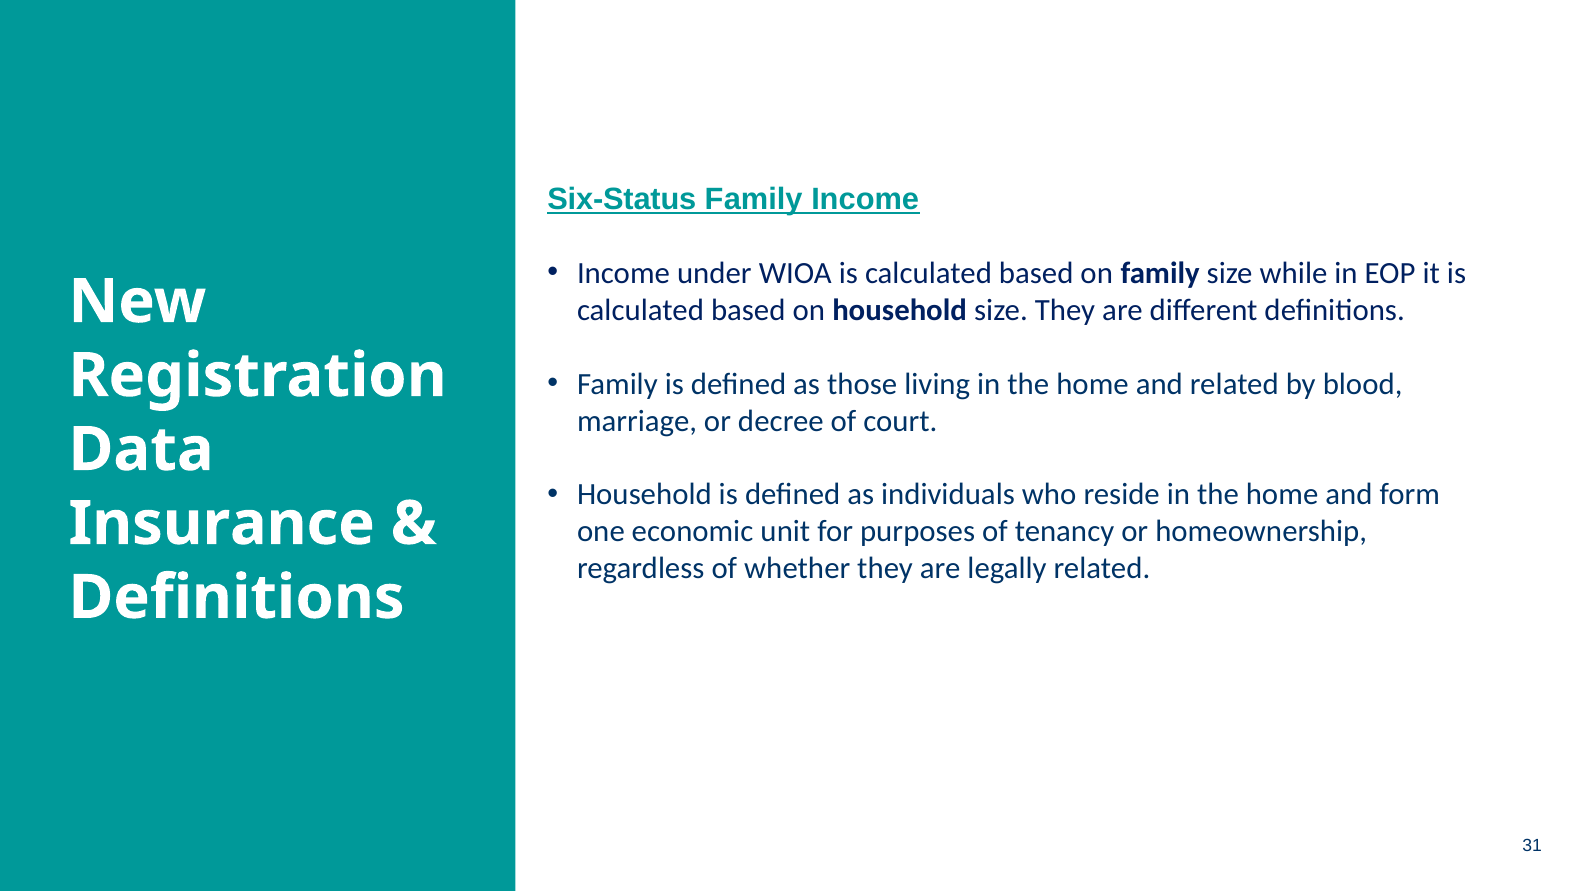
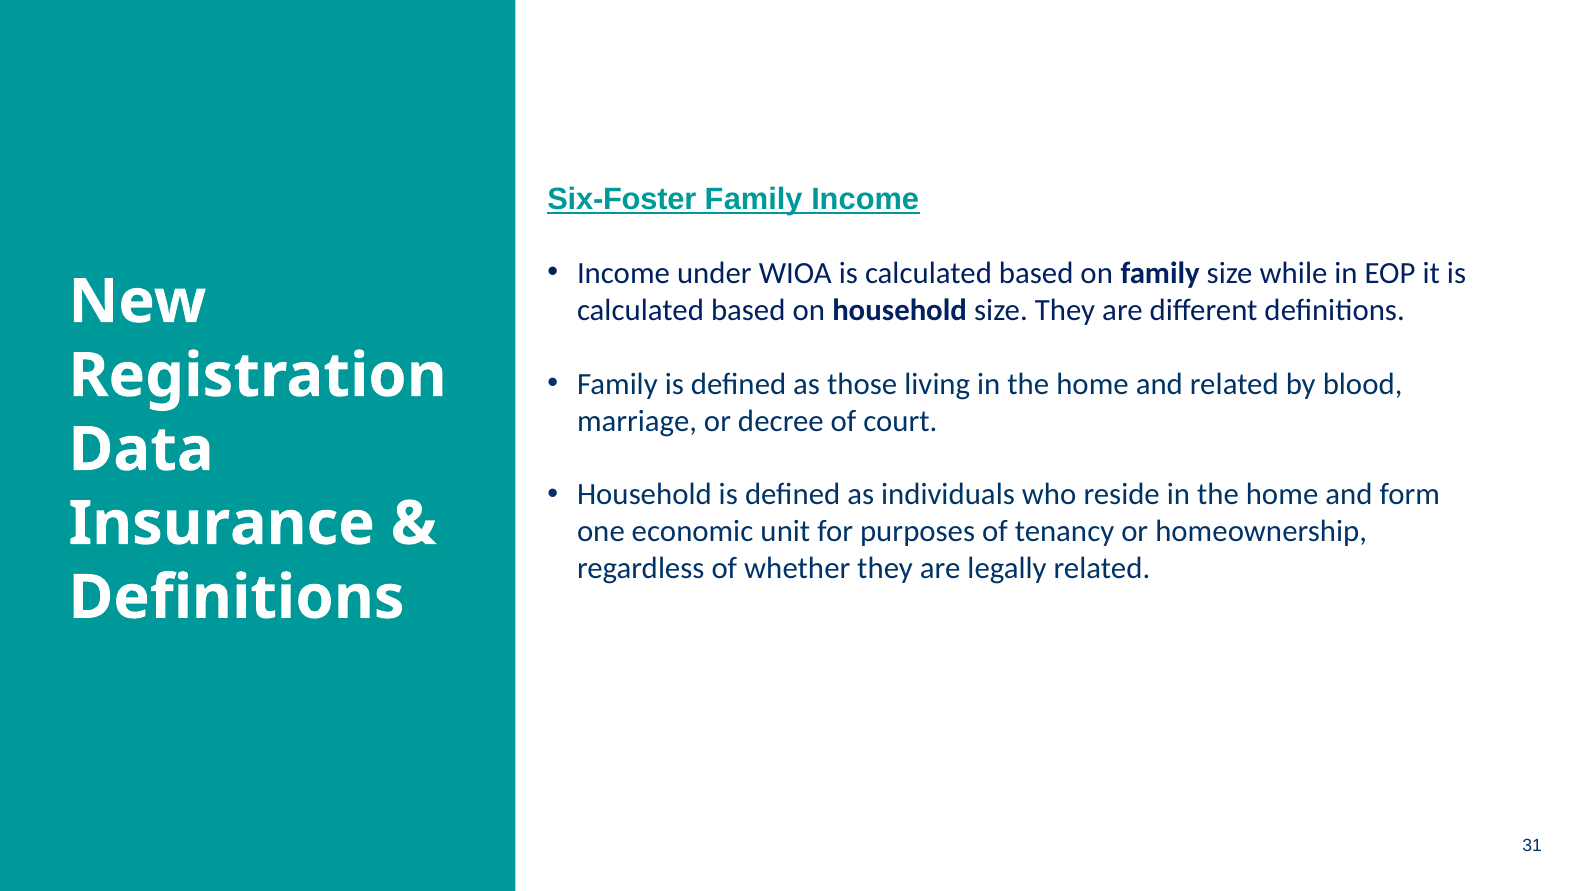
Six-Status: Six-Status -> Six-Foster
